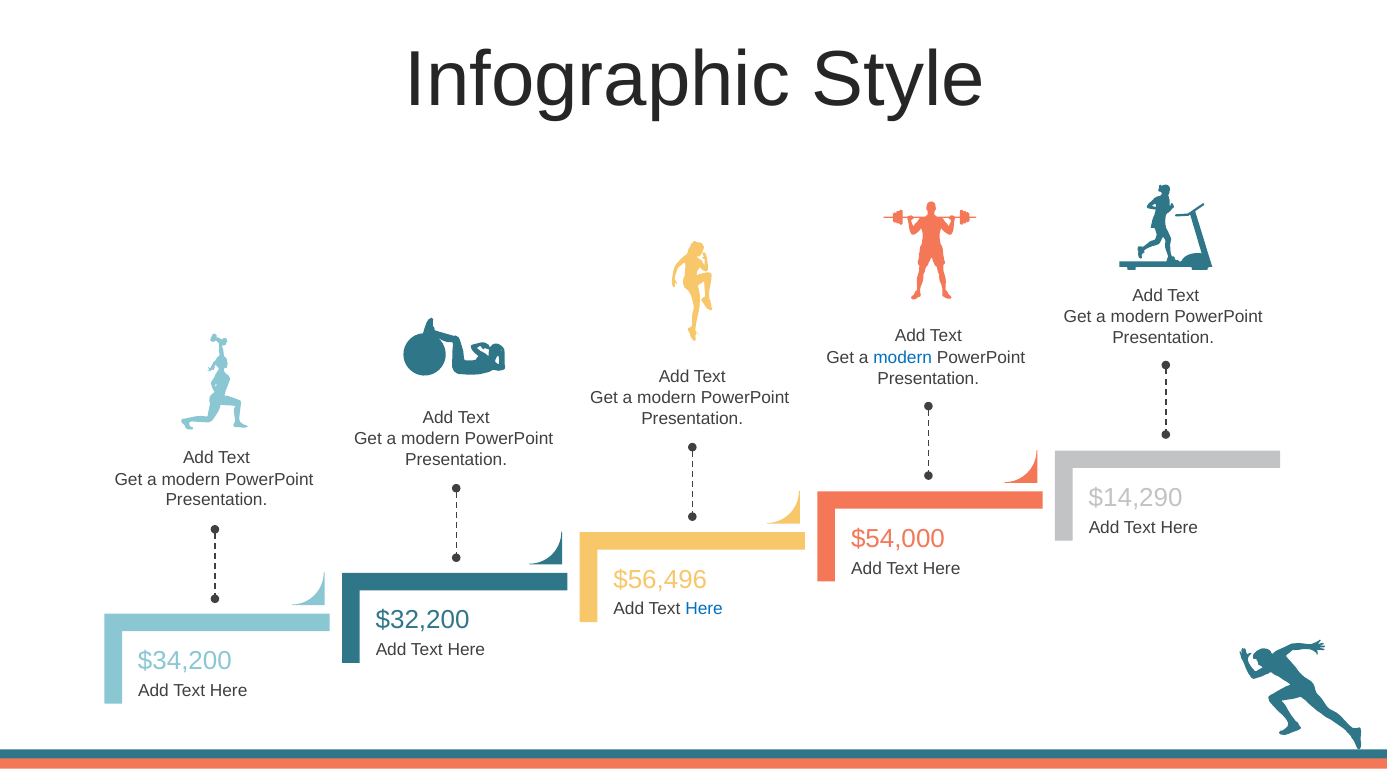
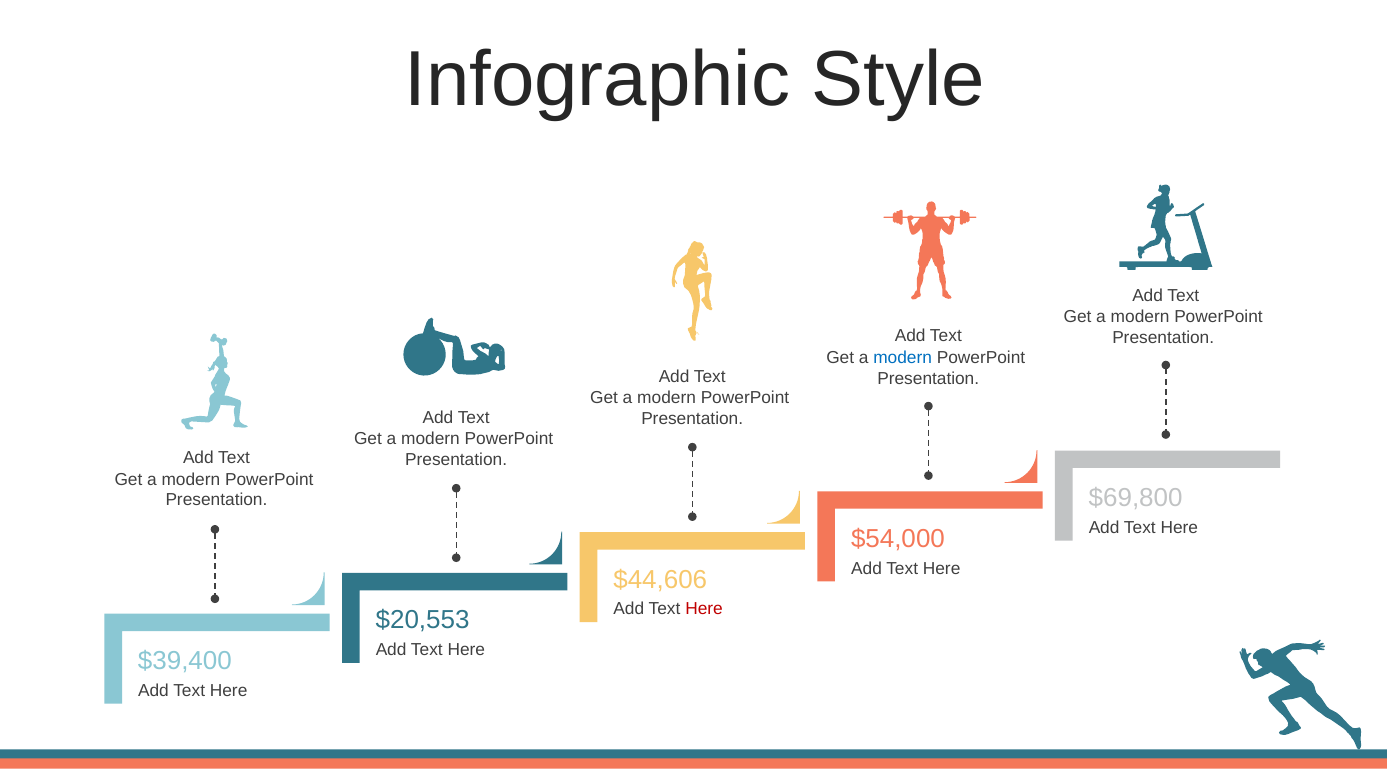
$14,290: $14,290 -> $69,800
$56,496: $56,496 -> $44,606
Here at (704, 609) colour: blue -> red
$32,200: $32,200 -> $20,553
$34,200: $34,200 -> $39,400
